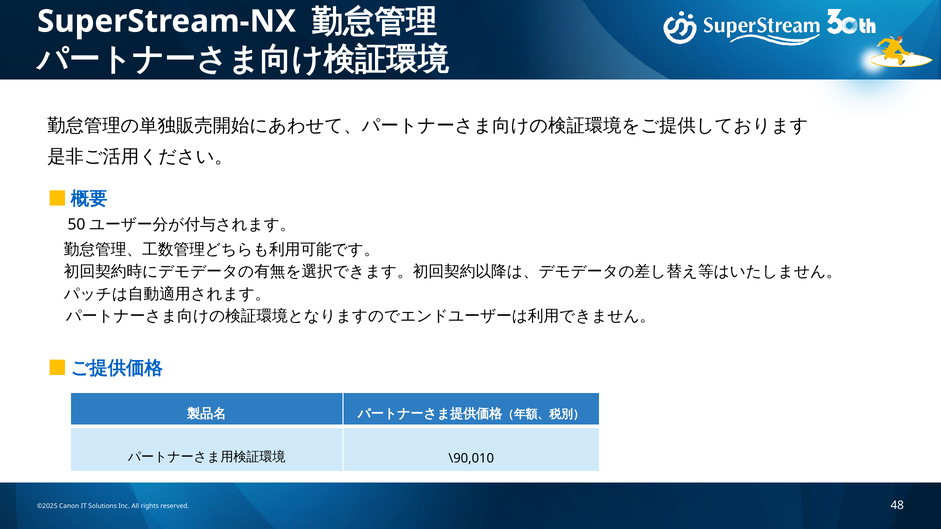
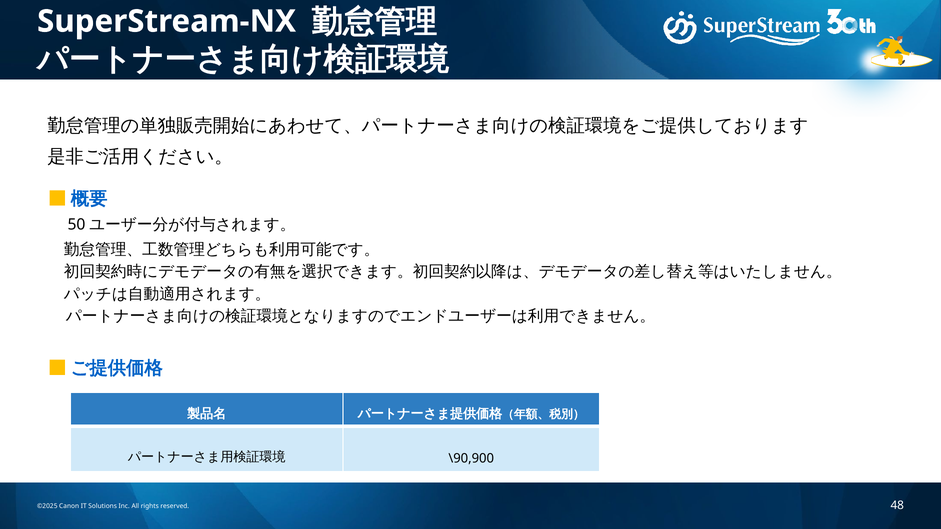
\90,010: \90,010 -> \90,900
